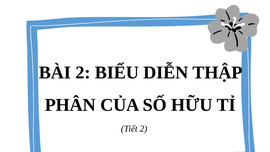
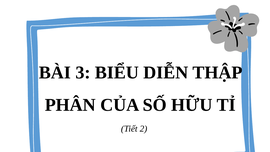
BÀI 2: 2 -> 3
